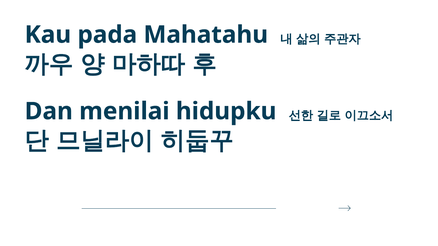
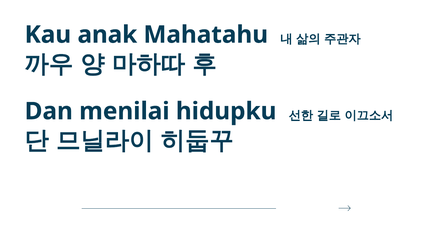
pada: pada -> anak
